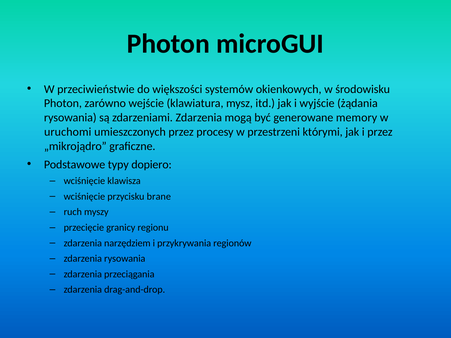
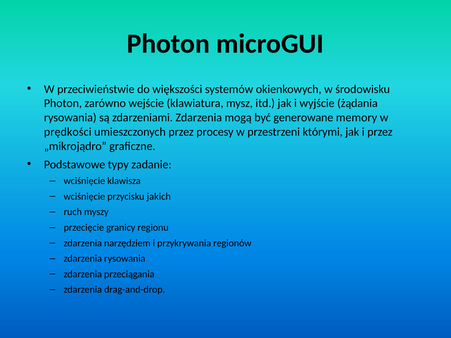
uruchomi: uruchomi -> prędkości
dopiero: dopiero -> zadanie
brane: brane -> jakich
